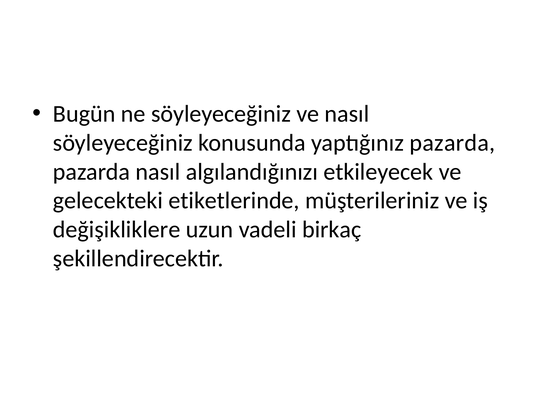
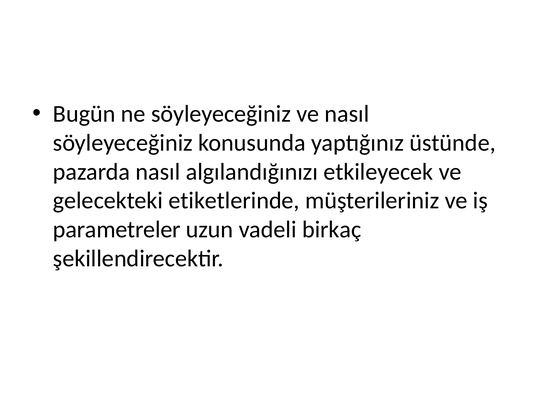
yaptığınız pazarda: pazarda -> üstünde
değişikliklere: değişikliklere -> parametreler
